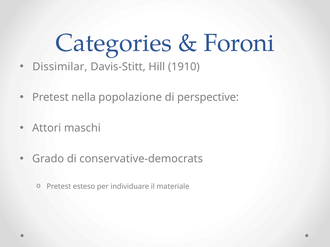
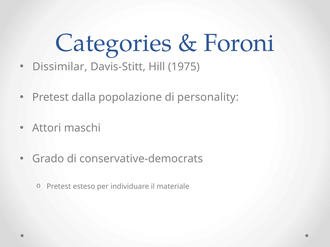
1910: 1910 -> 1975
nella: nella -> dalla
perspective: perspective -> personality
